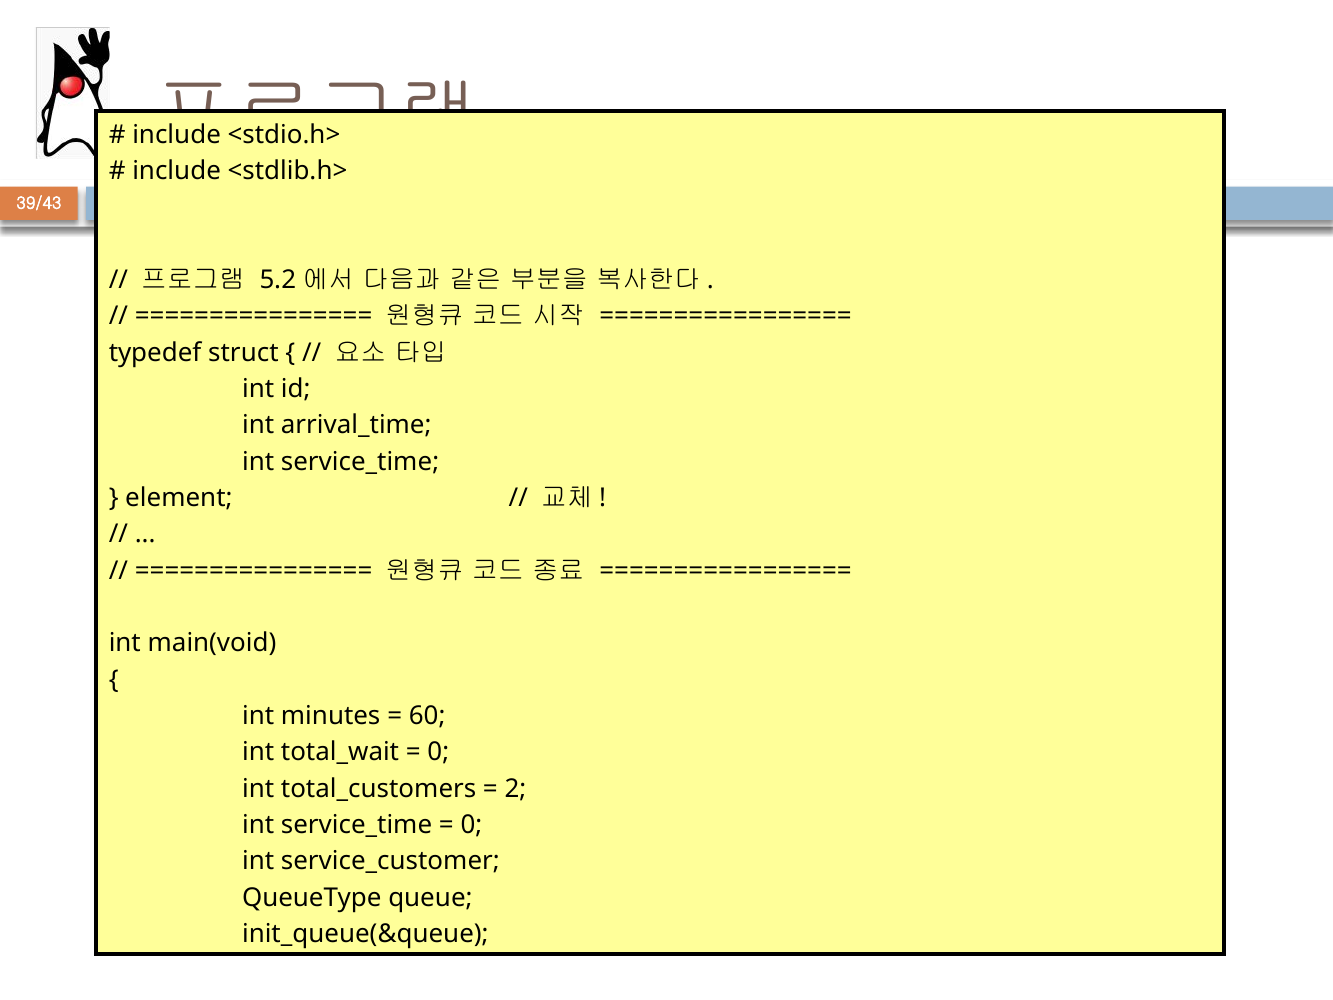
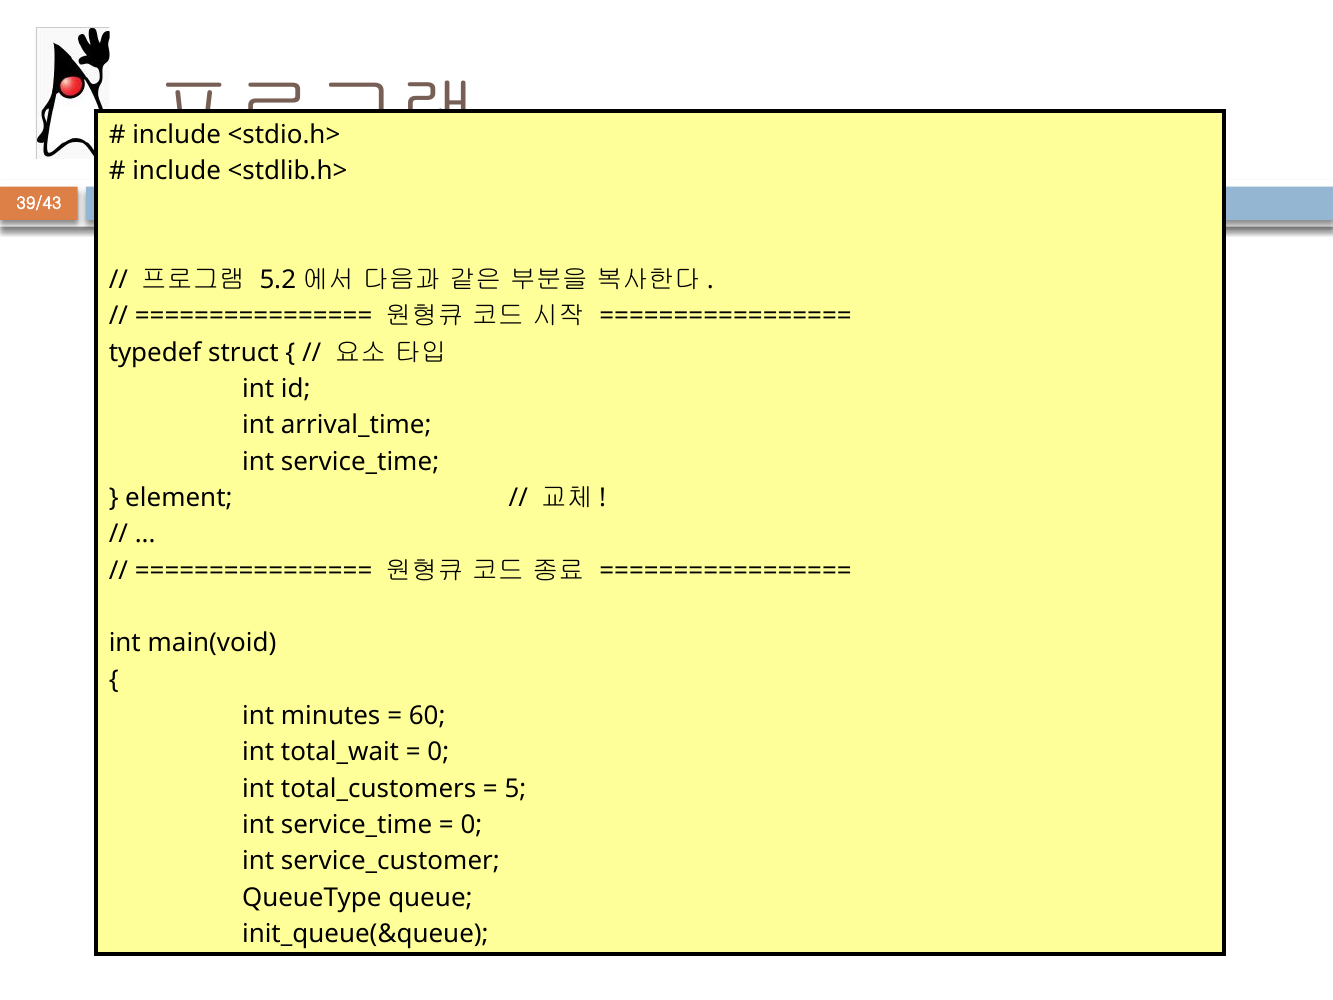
2: 2 -> 5
